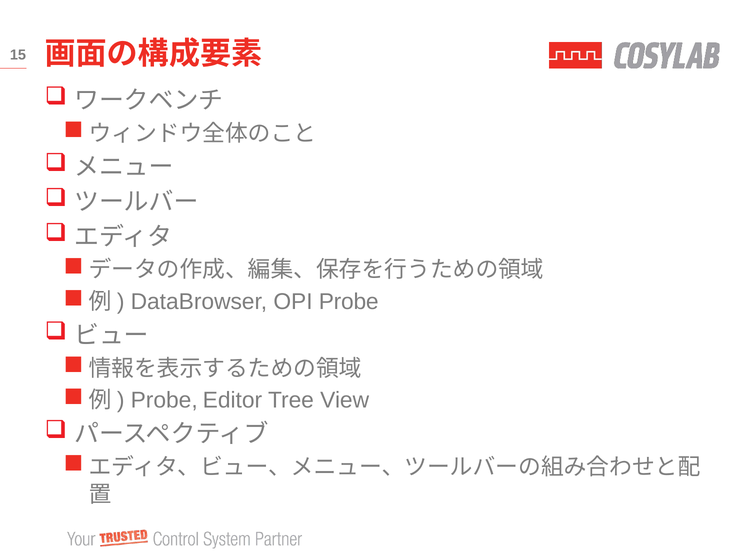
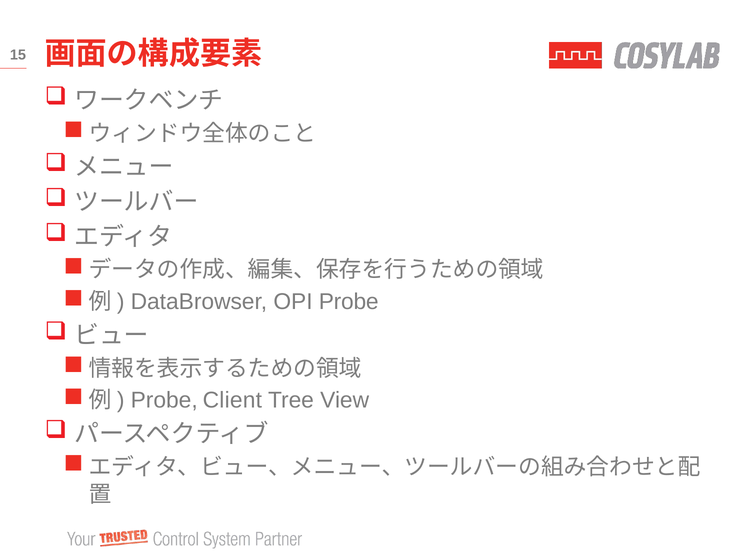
Editor: Editor -> Client
